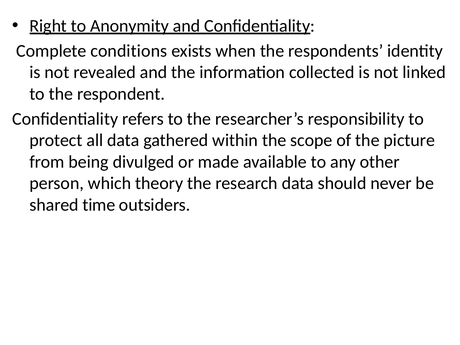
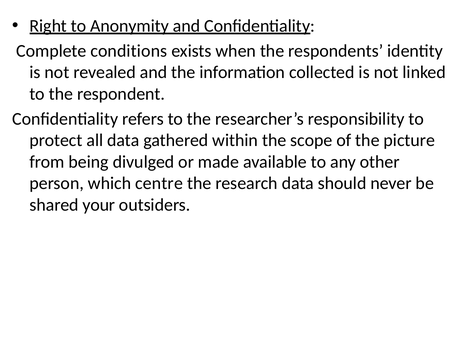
theory: theory -> centre
time: time -> your
